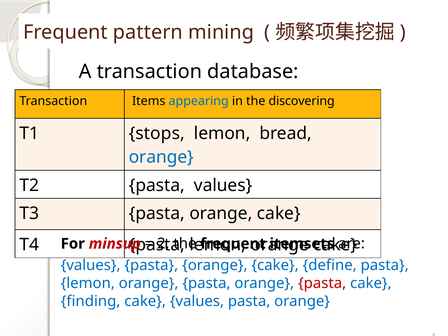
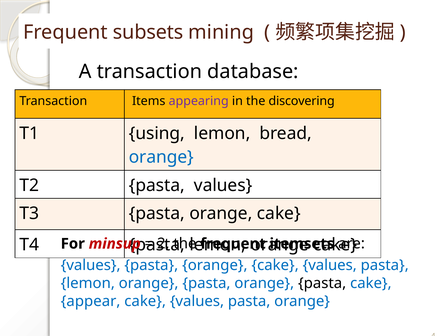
pattern: pattern -> subsets
appearing colour: blue -> purple
stops: stops -> using
orange cake define: define -> values
pasta at (322, 283) colour: red -> black
finding: finding -> appear
